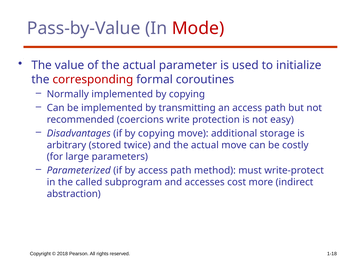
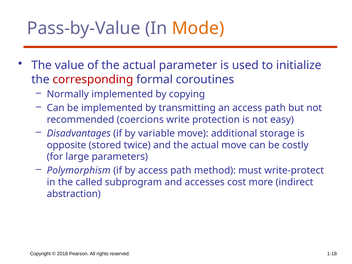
Mode colour: red -> orange
if by copying: copying -> variable
arbitrary: arbitrary -> opposite
Parameterized: Parameterized -> Polymorphism
